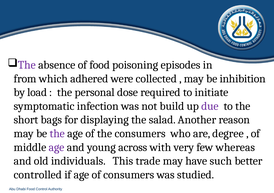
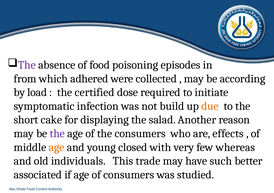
inhibition: inhibition -> according
personal: personal -> certified
due colour: purple -> orange
bags: bags -> cake
degree: degree -> effects
age at (57, 147) colour: purple -> orange
young across: across -> closed
controlled: controlled -> associated
